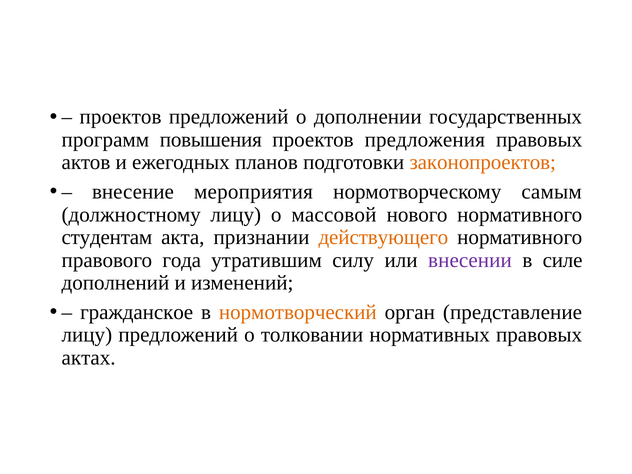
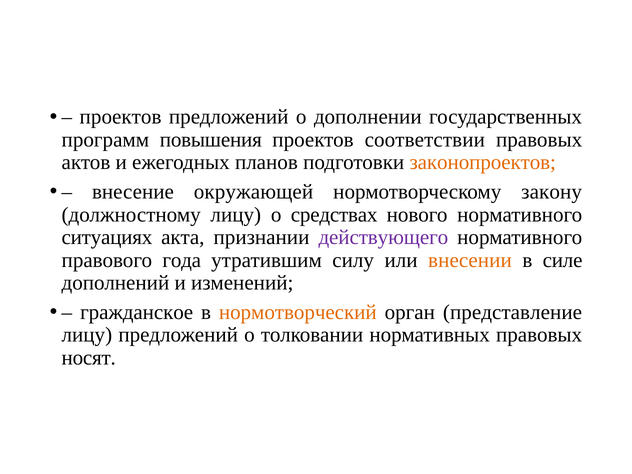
предложения: предложения -> соответствии
мероприятия: мероприятия -> окружающей
самым: самым -> закону
массовой: массовой -> средствах
студентам: студентам -> ситуациях
действующего colour: orange -> purple
внесении colour: purple -> orange
актах: актах -> носят
